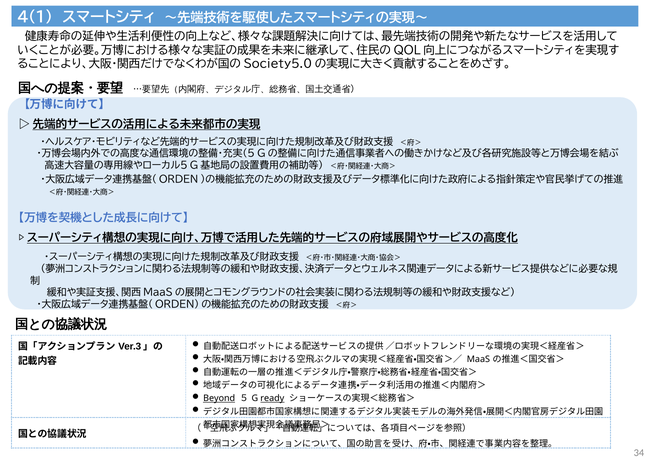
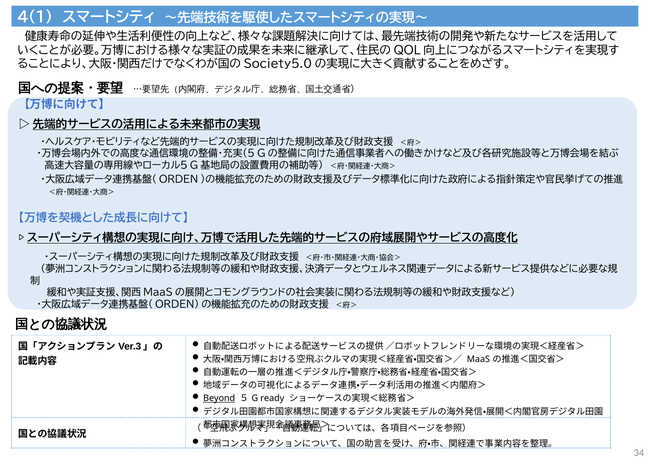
ready underline: present -> none
